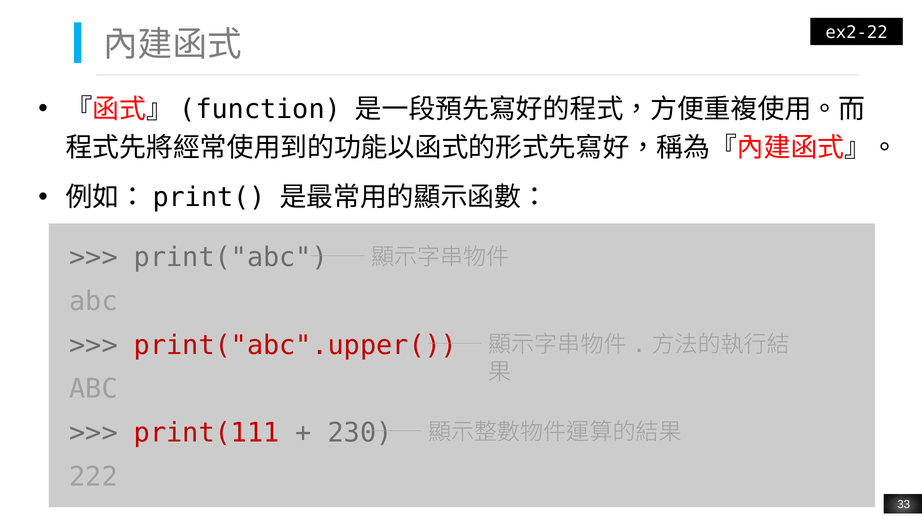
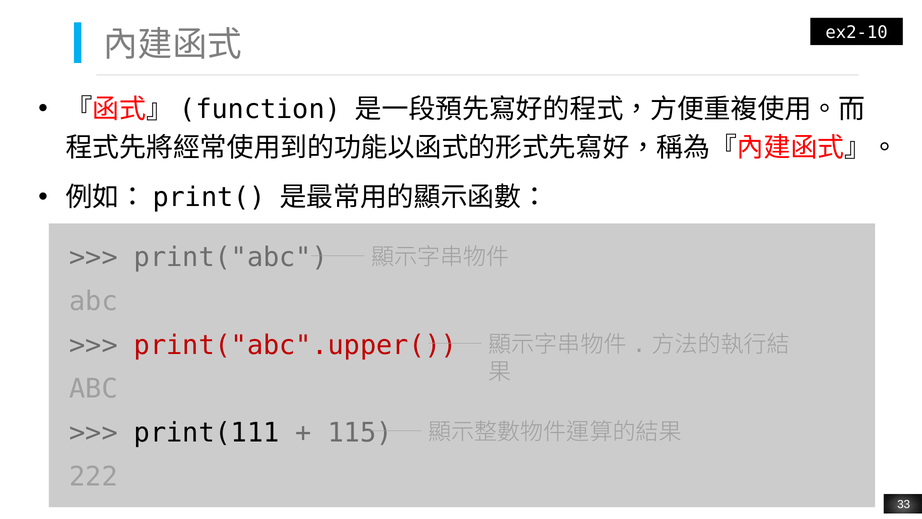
ex2-22: ex2-22 -> ex2-10
print(111 colour: red -> black
230: 230 -> 115
